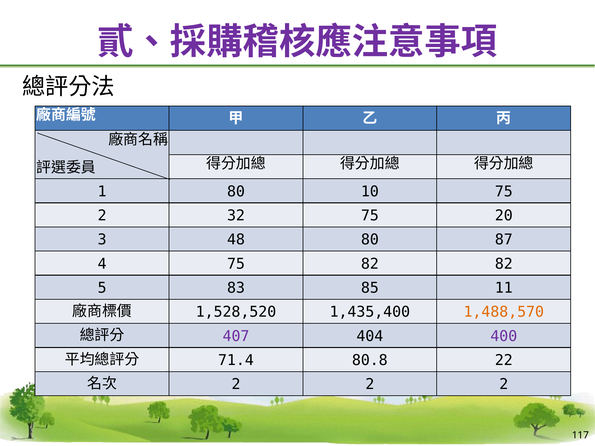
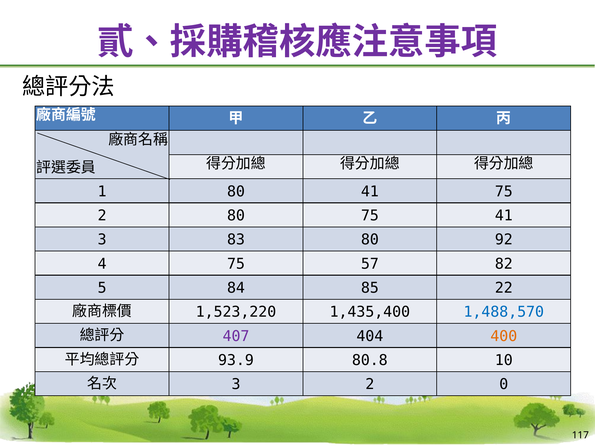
80 10: 10 -> 41
2 32: 32 -> 80
75 20: 20 -> 41
48: 48 -> 83
87: 87 -> 92
75 82: 82 -> 57
83: 83 -> 84
11: 11 -> 22
1,528,520: 1,528,520 -> 1,523,220
1,488,570 colour: orange -> blue
400 colour: purple -> orange
71.4: 71.4 -> 93.9
22: 22 -> 10
2 at (236, 385): 2 -> 3
2 at (504, 385): 2 -> 0
